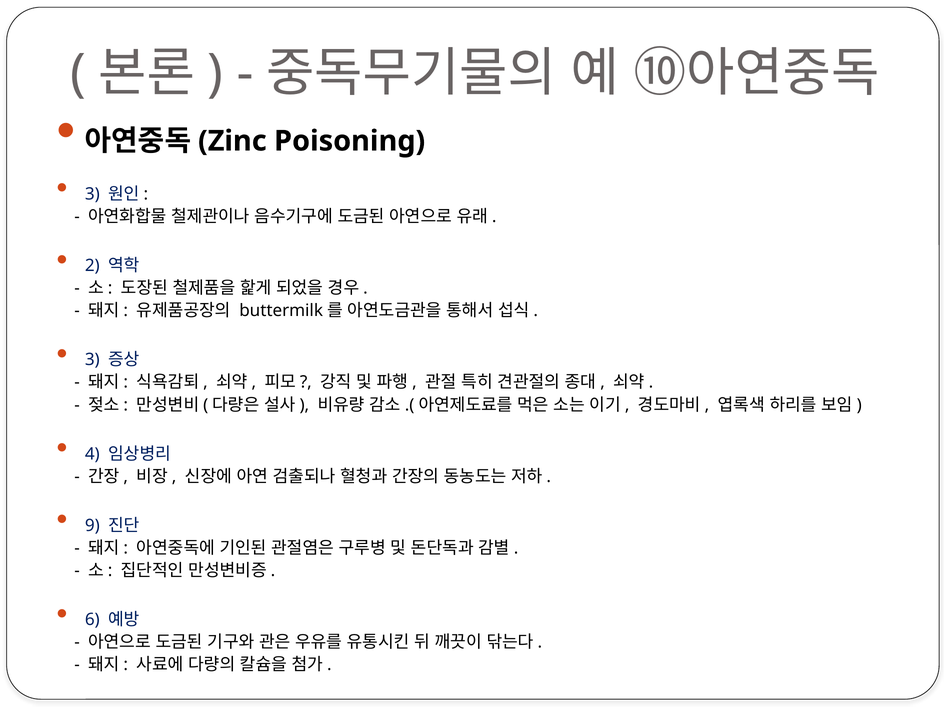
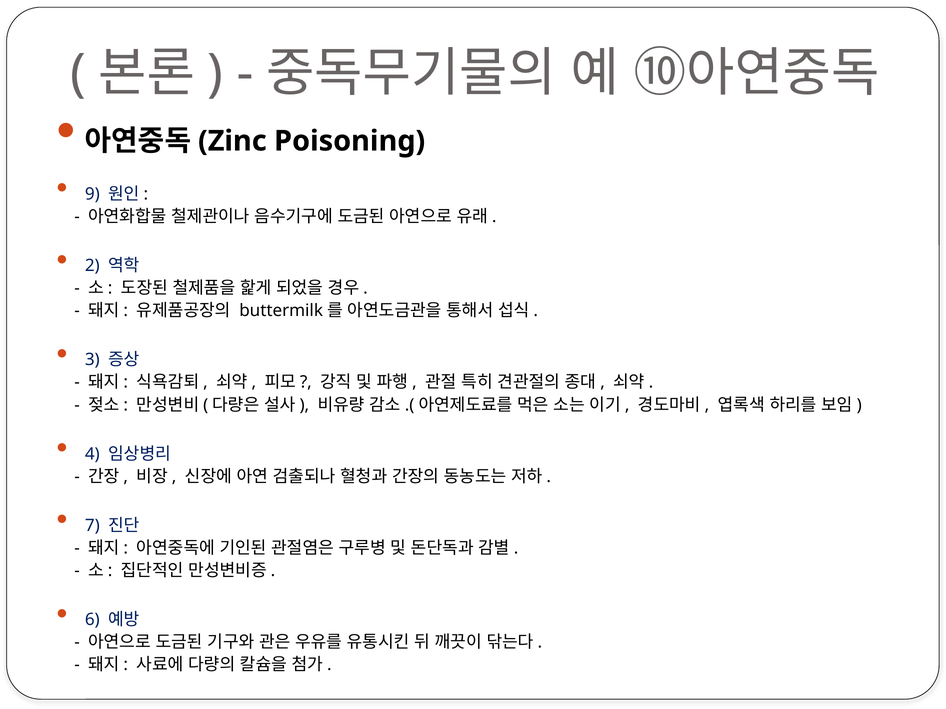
3 at (92, 194): 3 -> 9
9: 9 -> 7
